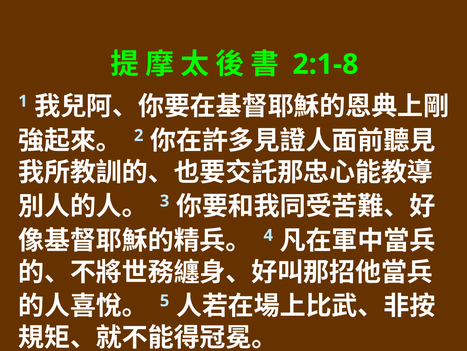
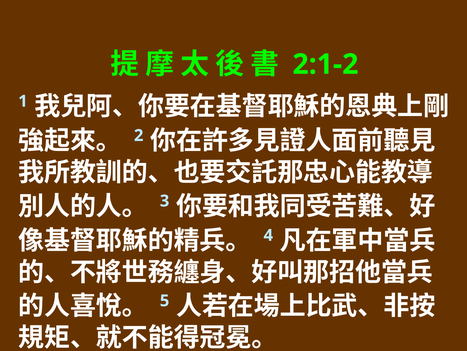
2:1-8: 2:1-8 -> 2:1-2
